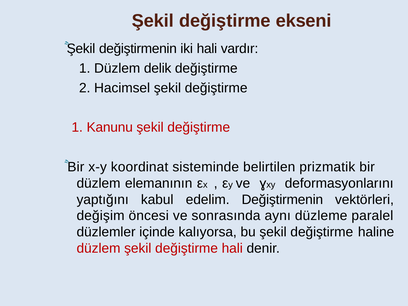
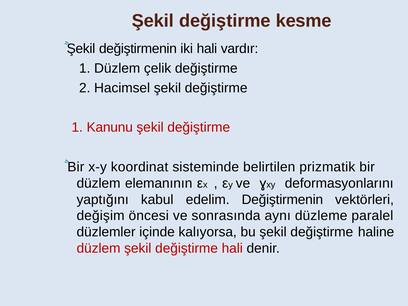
ekseni: ekseni -> kesme
delik: delik -> çelik
